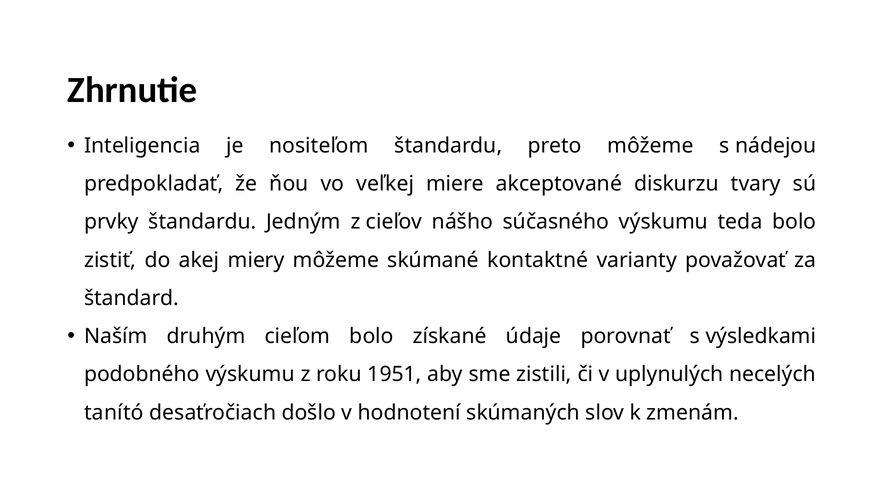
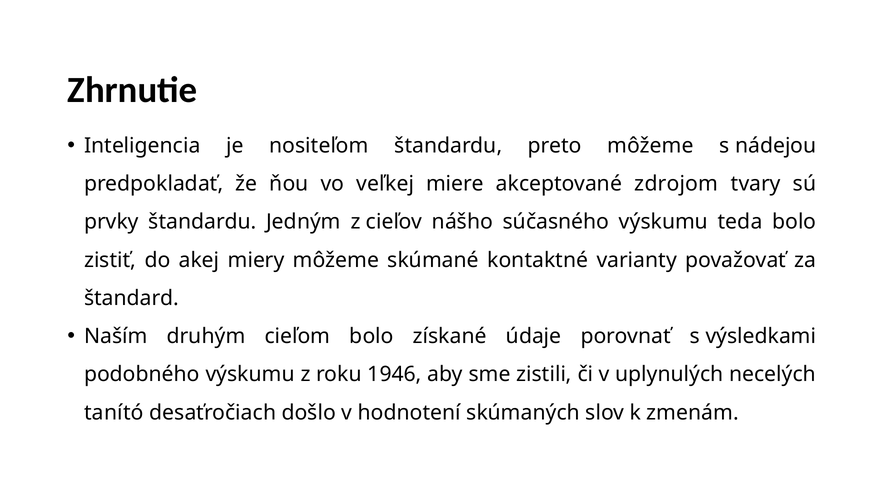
diskurzu: diskurzu -> zdrojom
1951: 1951 -> 1946
